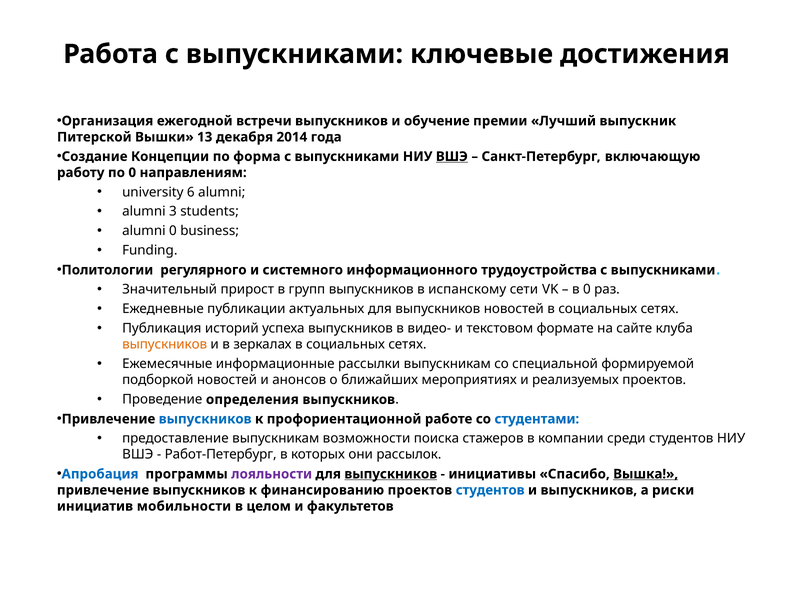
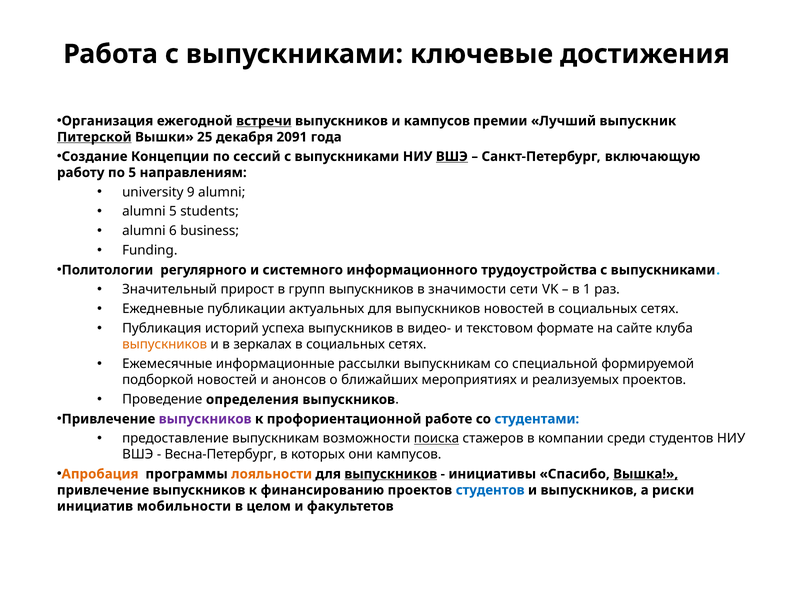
встречи underline: none -> present
и обучение: обучение -> кампусов
Питерской underline: none -> present
13: 13 -> 25
2014: 2014 -> 2091
форма: форма -> сессий
по 0: 0 -> 5
6: 6 -> 9
alumni 3: 3 -> 5
alumni 0: 0 -> 6
испанскому: испанскому -> значимости
в 0: 0 -> 1
выпускников at (205, 419) colour: blue -> purple
поиска underline: none -> present
Работ-Петербург: Работ-Петербург -> Весна-Петербург
они рассылок: рассылок -> кампусов
Апробация colour: blue -> orange
лояльности colour: purple -> orange
